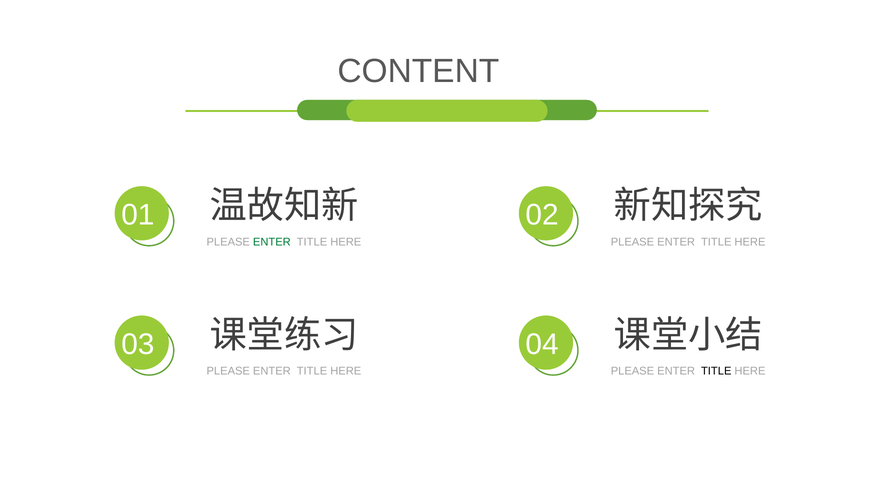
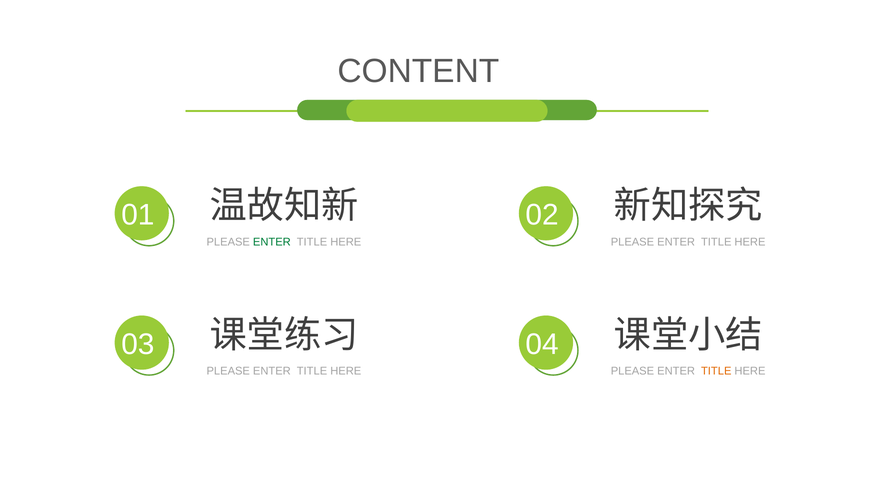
TITLE at (716, 371) colour: black -> orange
